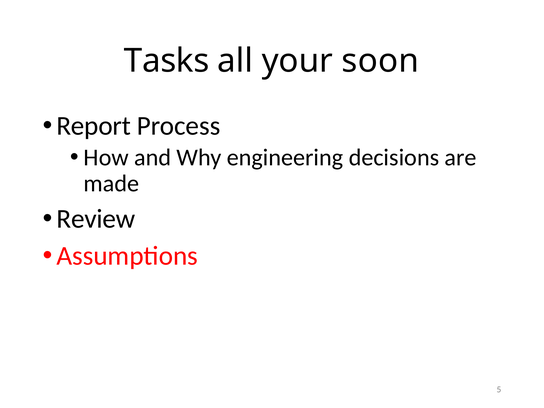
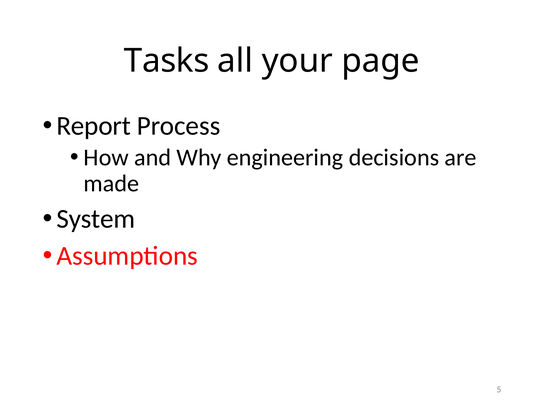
soon: soon -> page
Review: Review -> System
